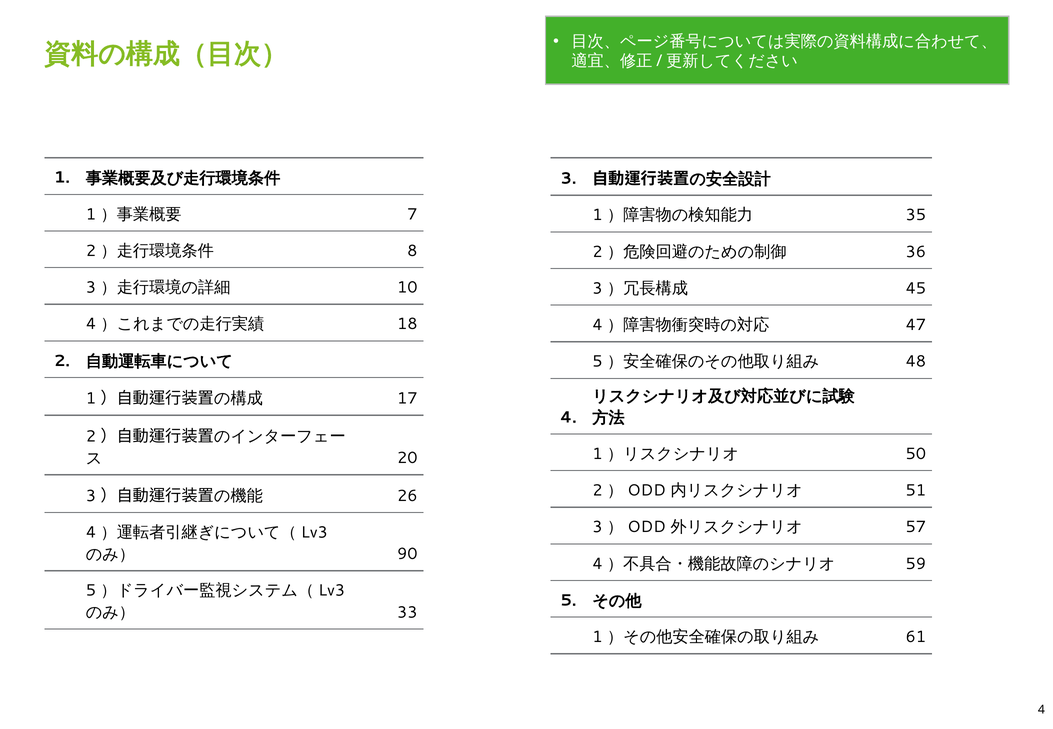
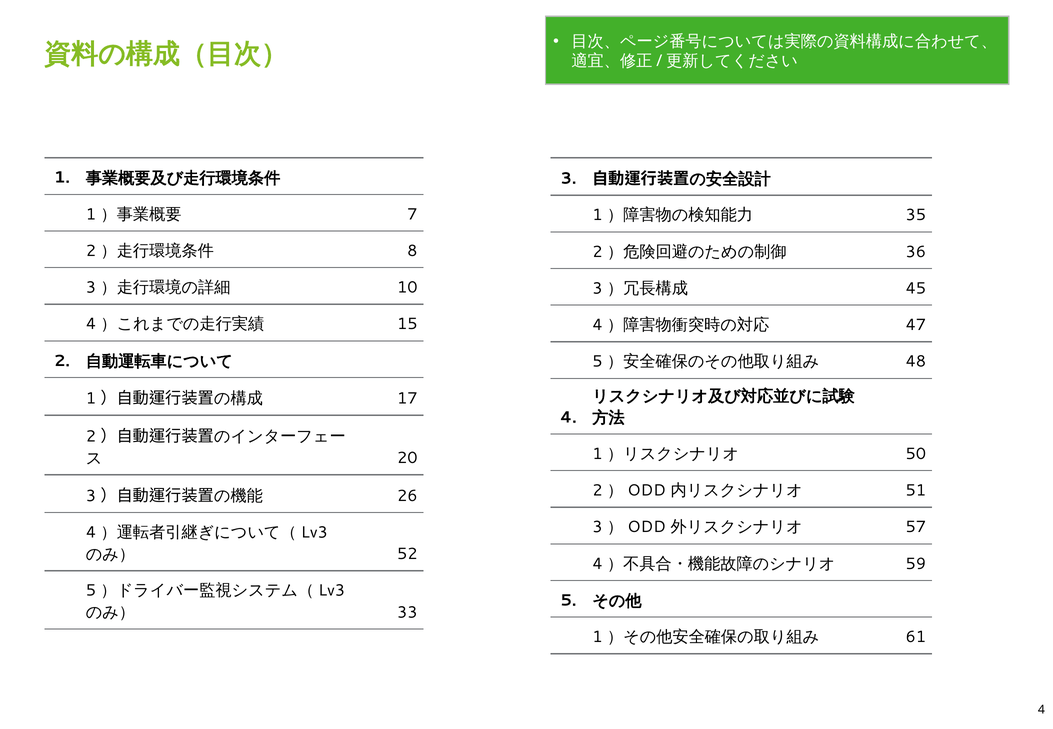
18: 18 -> 15
90: 90 -> 52
